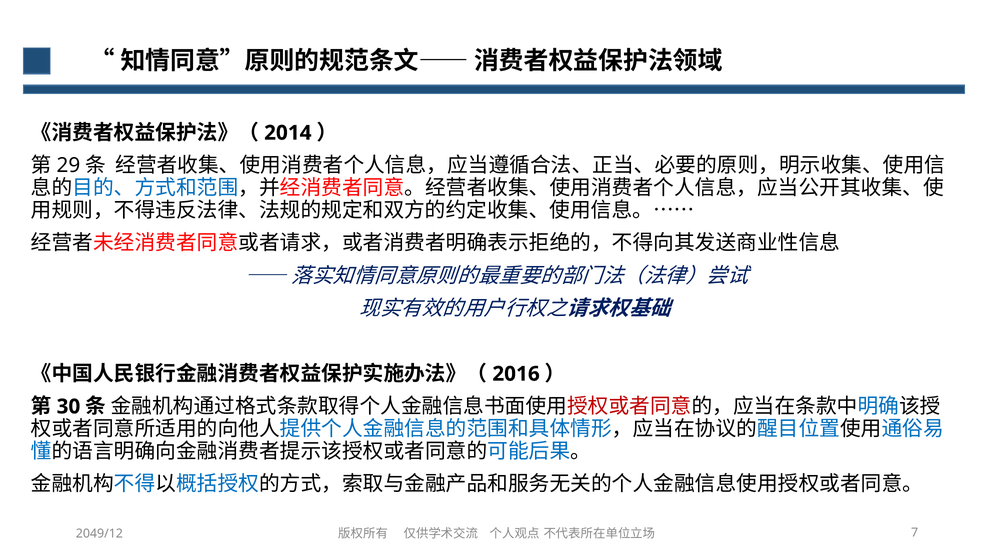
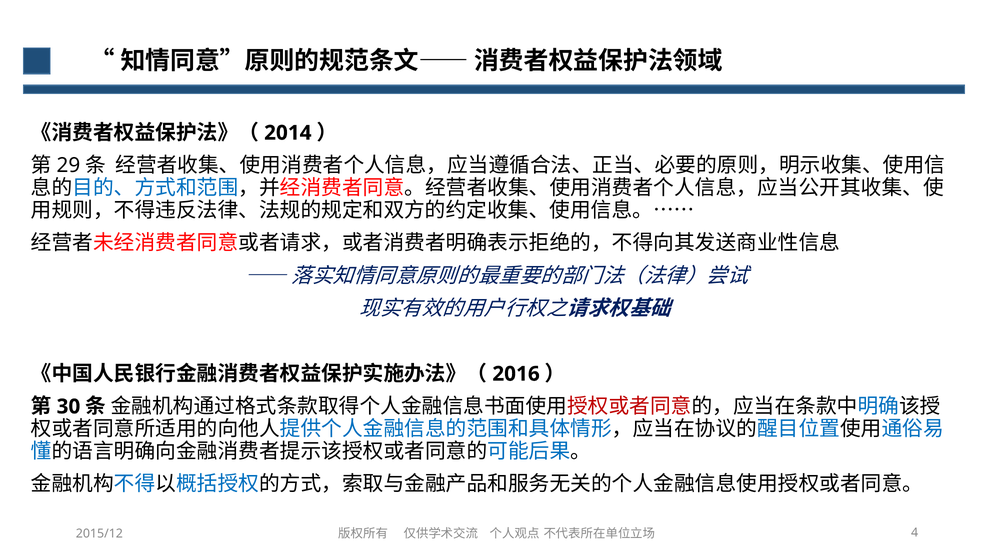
2049/12: 2049/12 -> 2015/12
7: 7 -> 4
